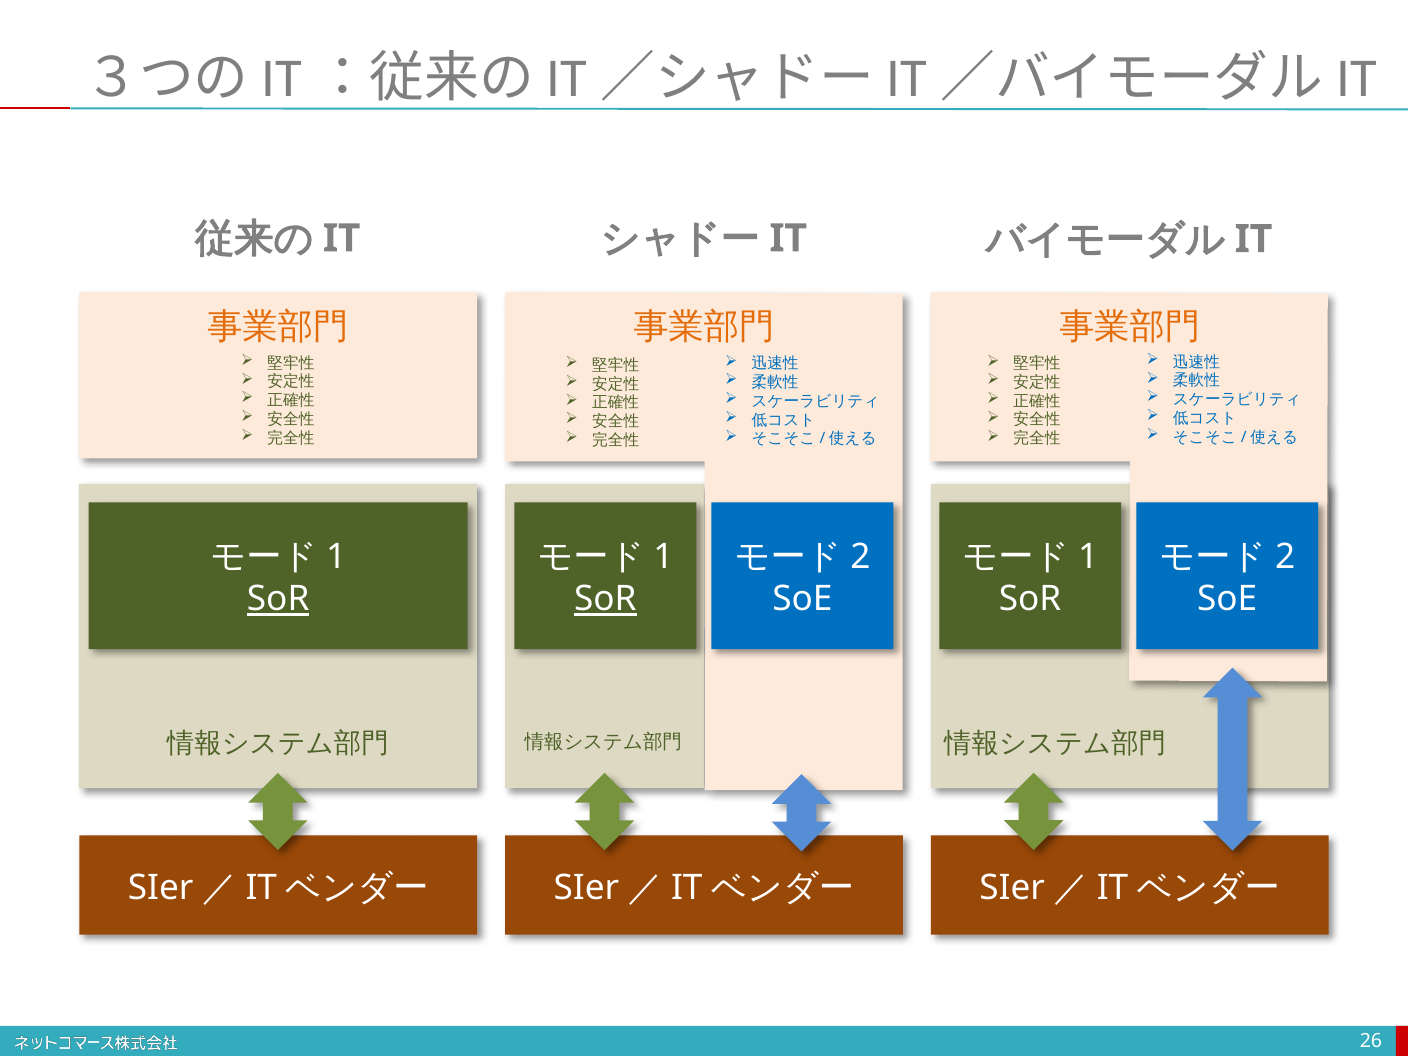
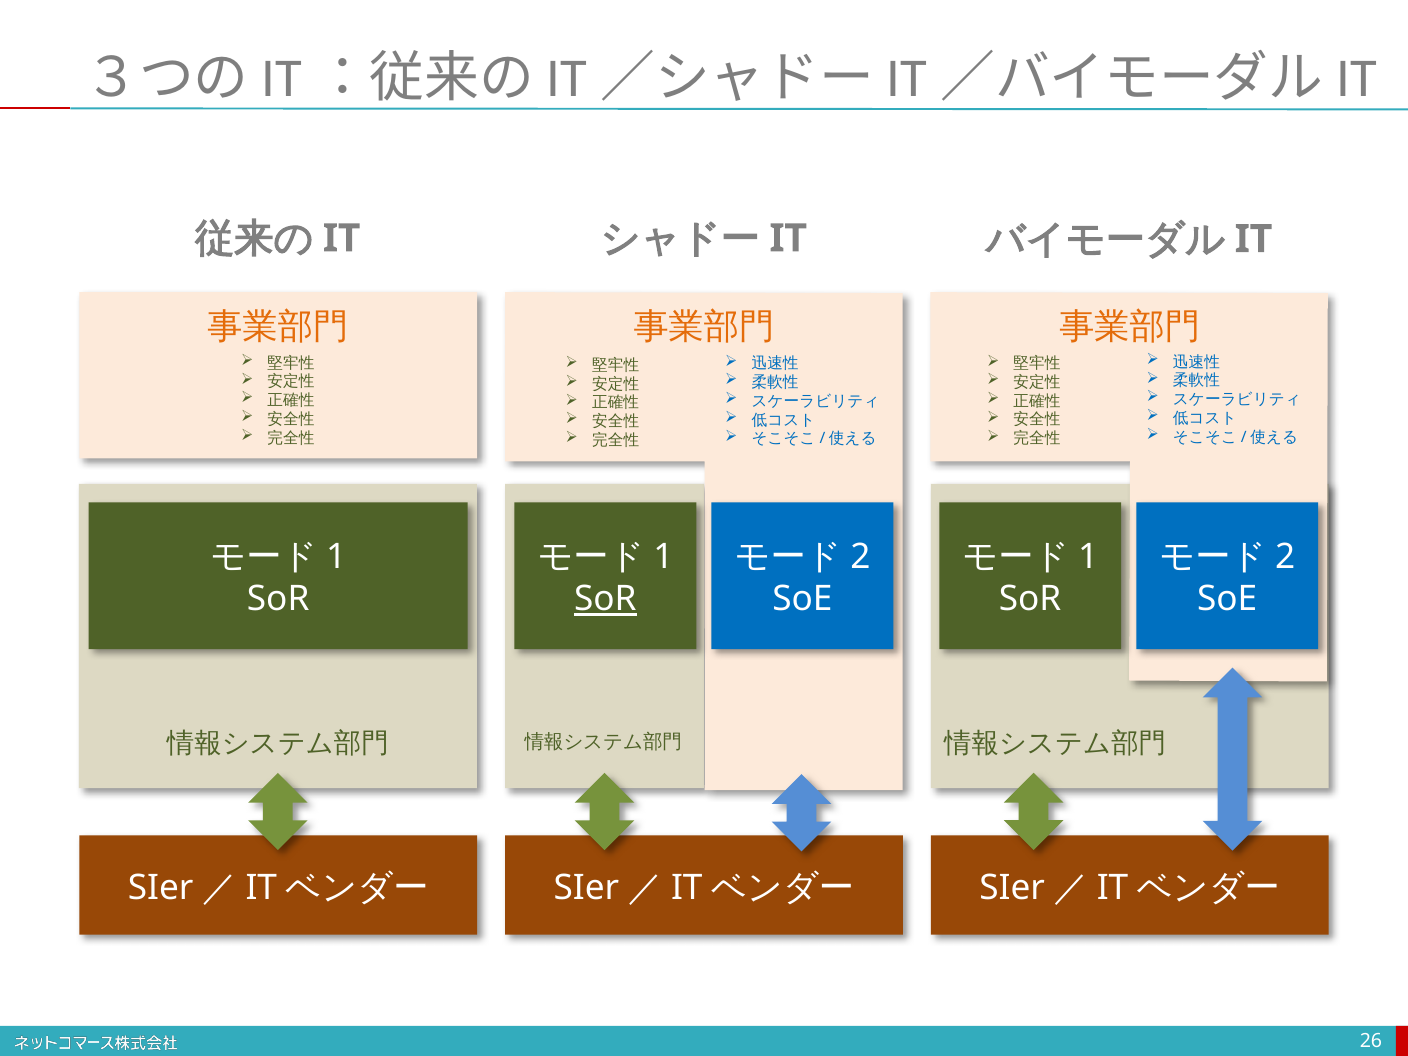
SoR at (278, 599) underline: present -> none
